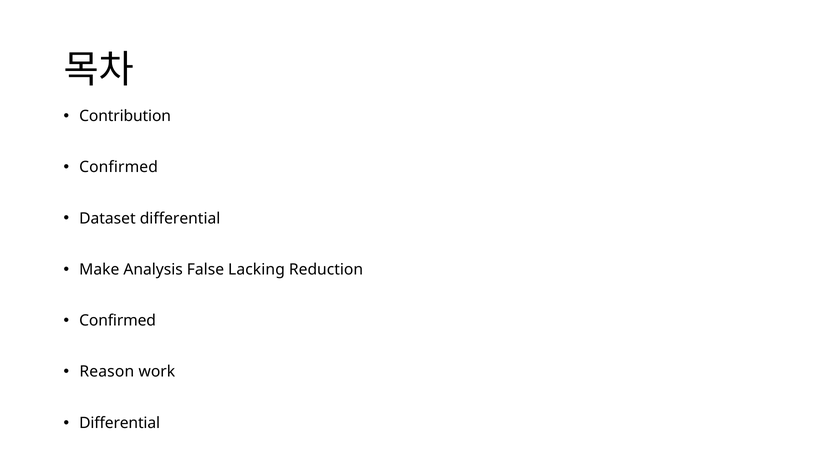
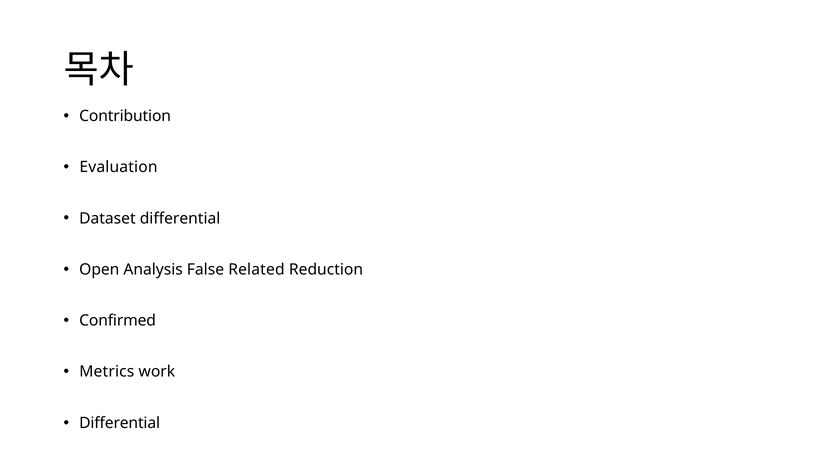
Confirmed at (119, 167): Confirmed -> Evaluation
Make: Make -> Open
Lacking: Lacking -> Related
Reason: Reason -> Metrics
